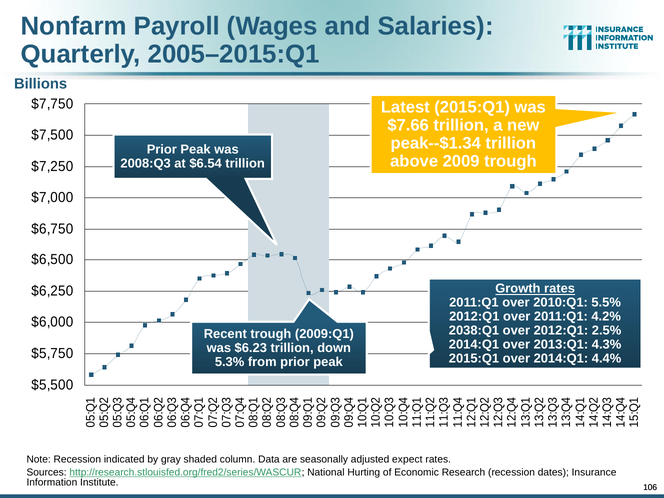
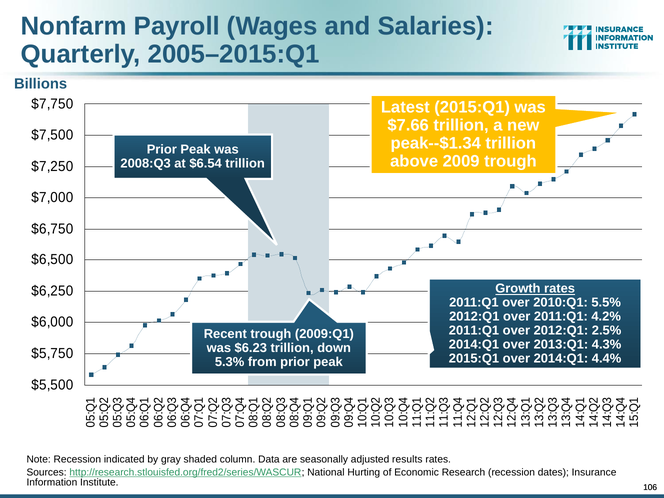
2038:Q1 at (474, 331): 2038:Q1 -> 2011:Q1
expect: expect -> results
